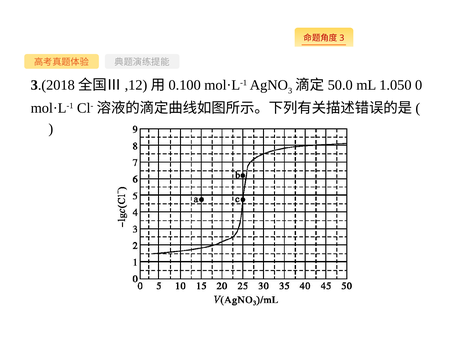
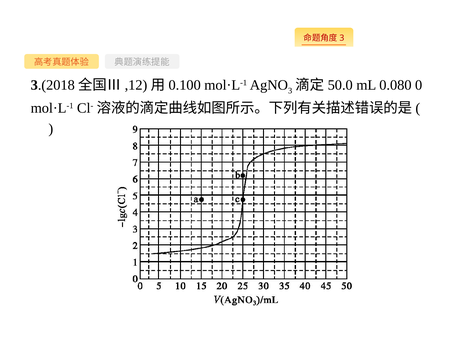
1.050: 1.050 -> 0.080
